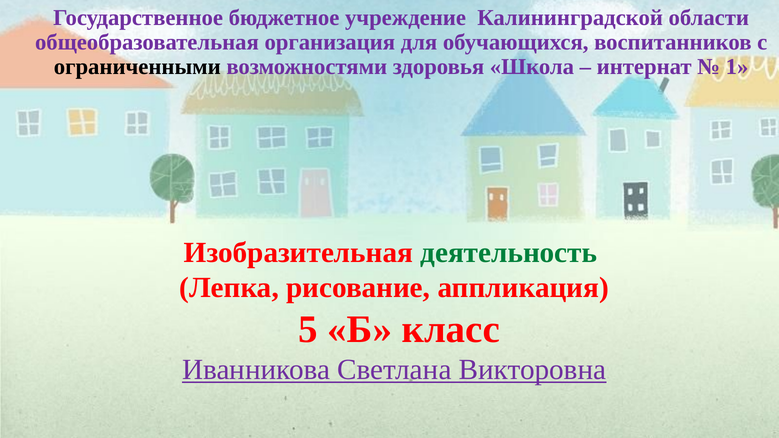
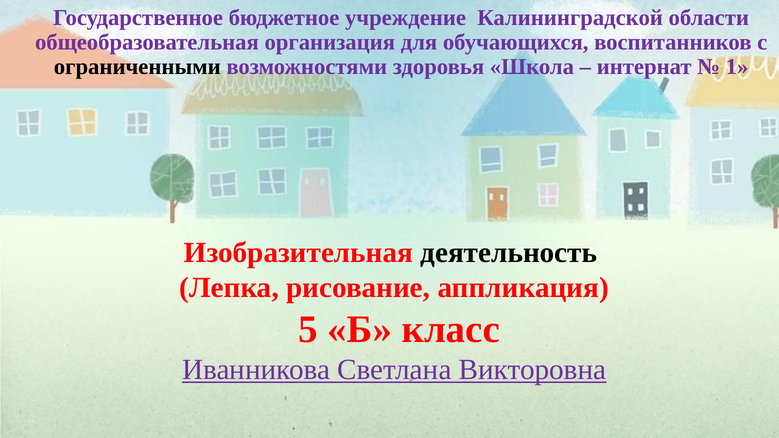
деятельность colour: green -> black
